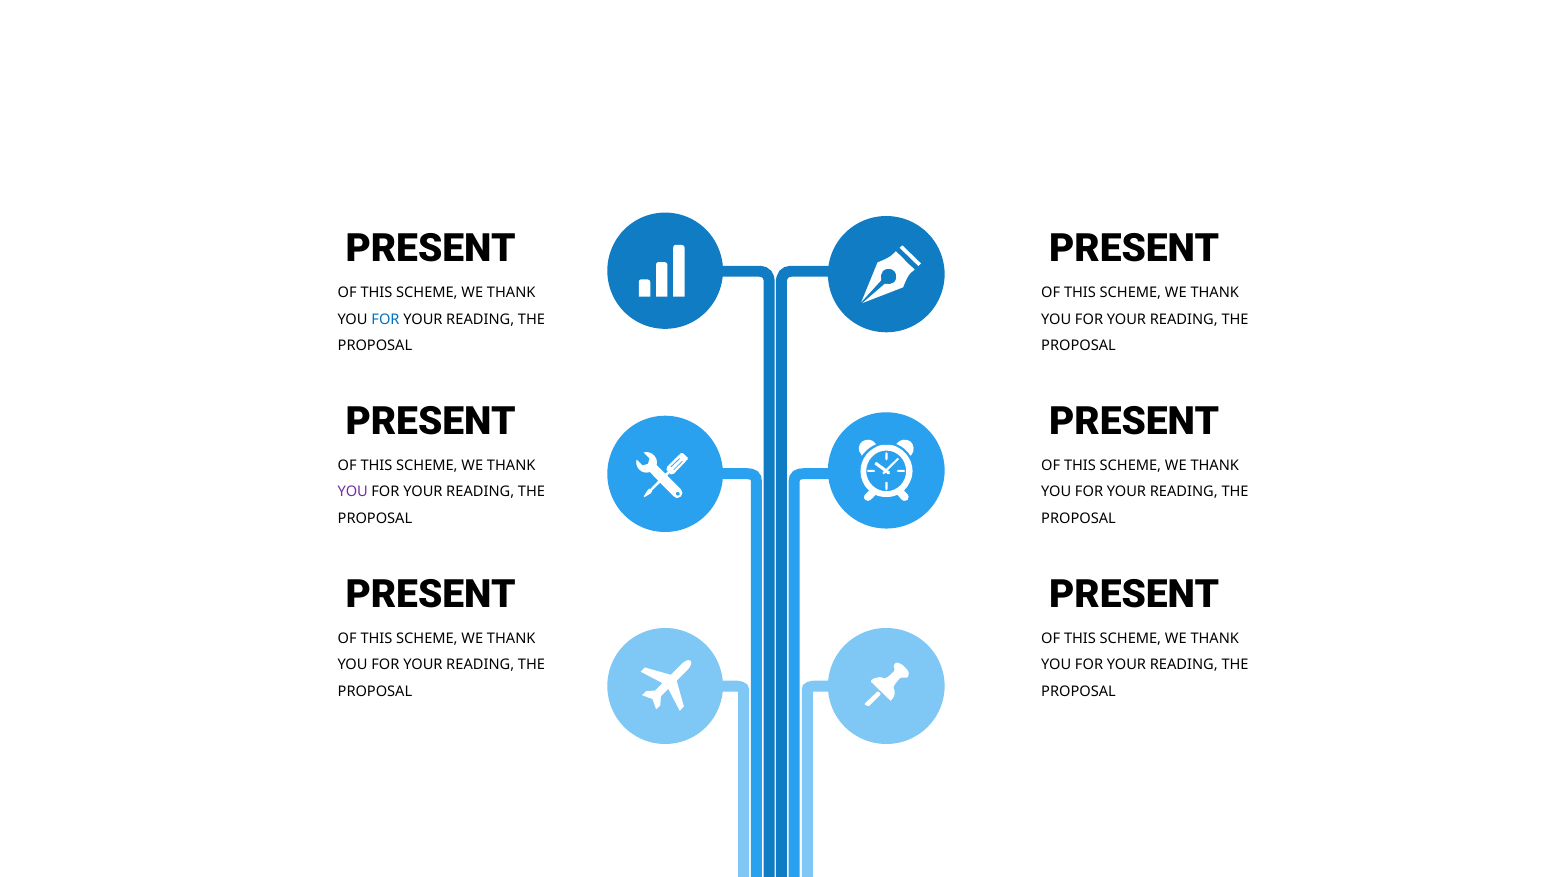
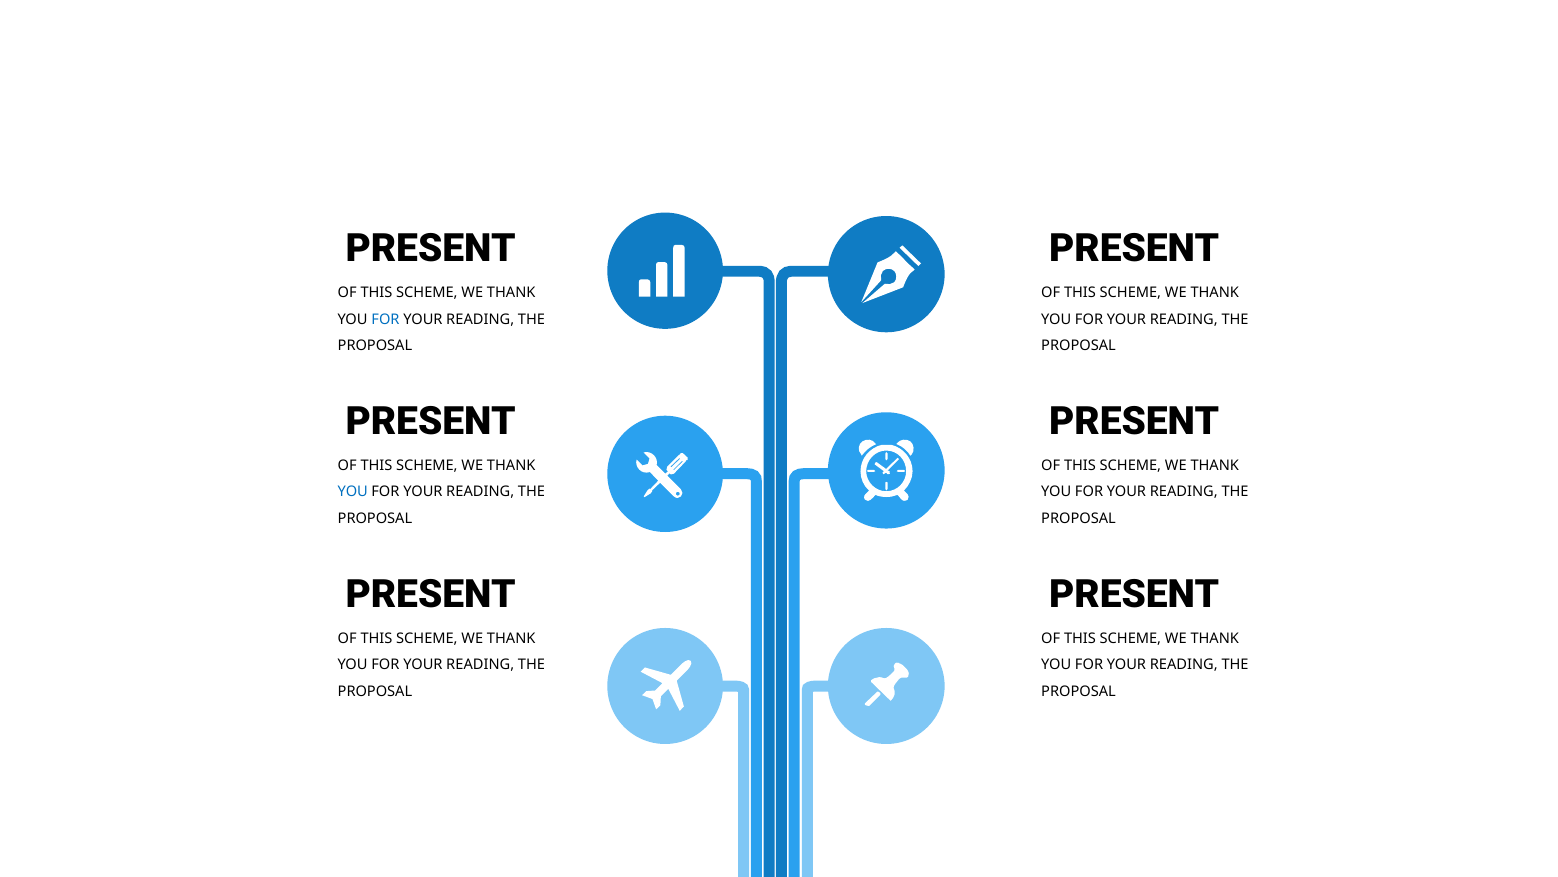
YOU at (353, 492) colour: purple -> blue
